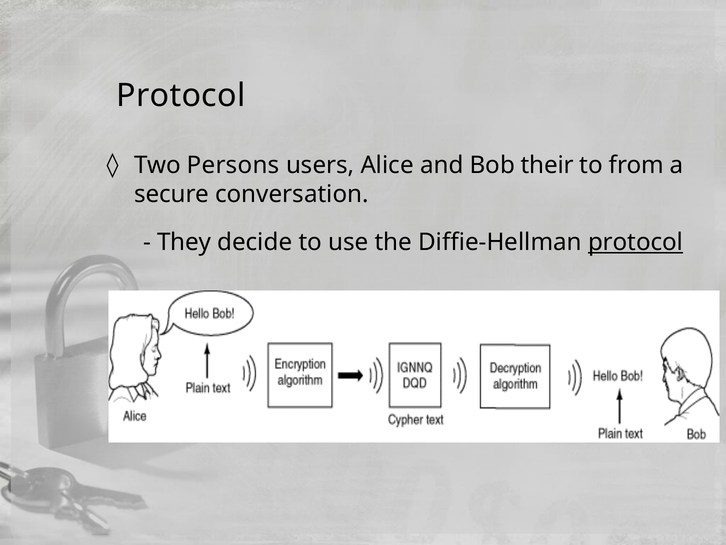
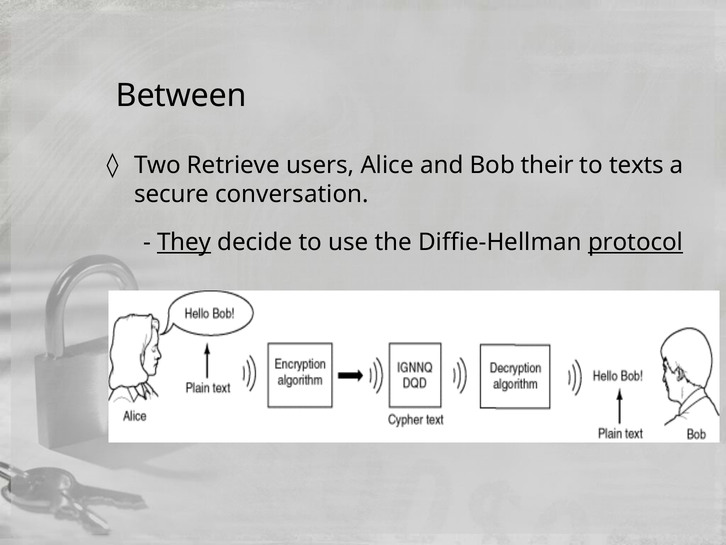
Protocol at (181, 95): Protocol -> Between
Persons: Persons -> Retrieve
from: from -> texts
They underline: none -> present
